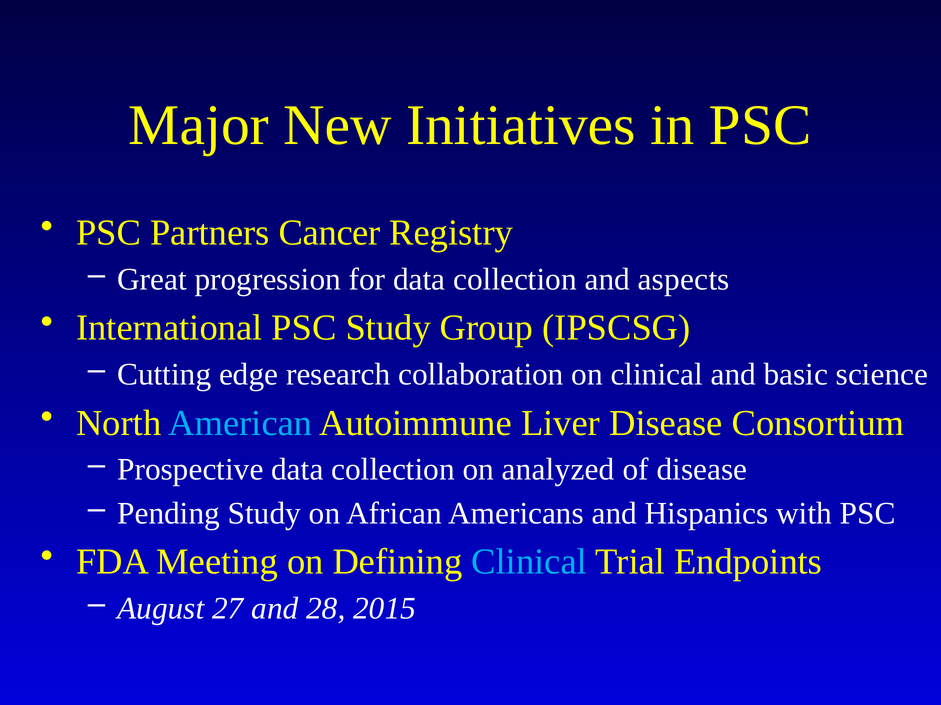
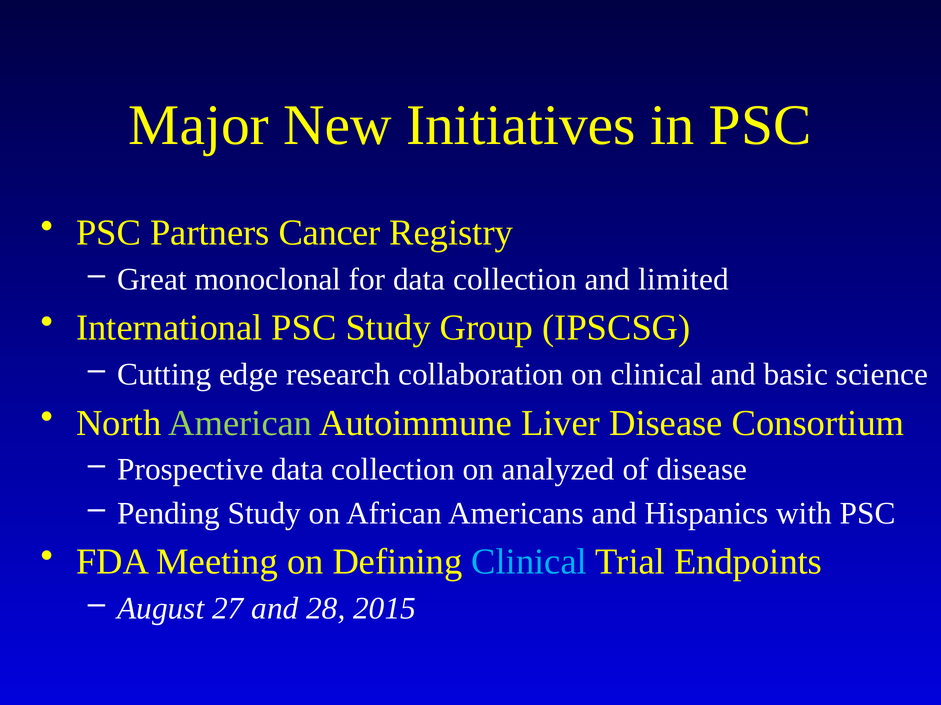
progression: progression -> monoclonal
aspects: aspects -> limited
American colour: light blue -> light green
